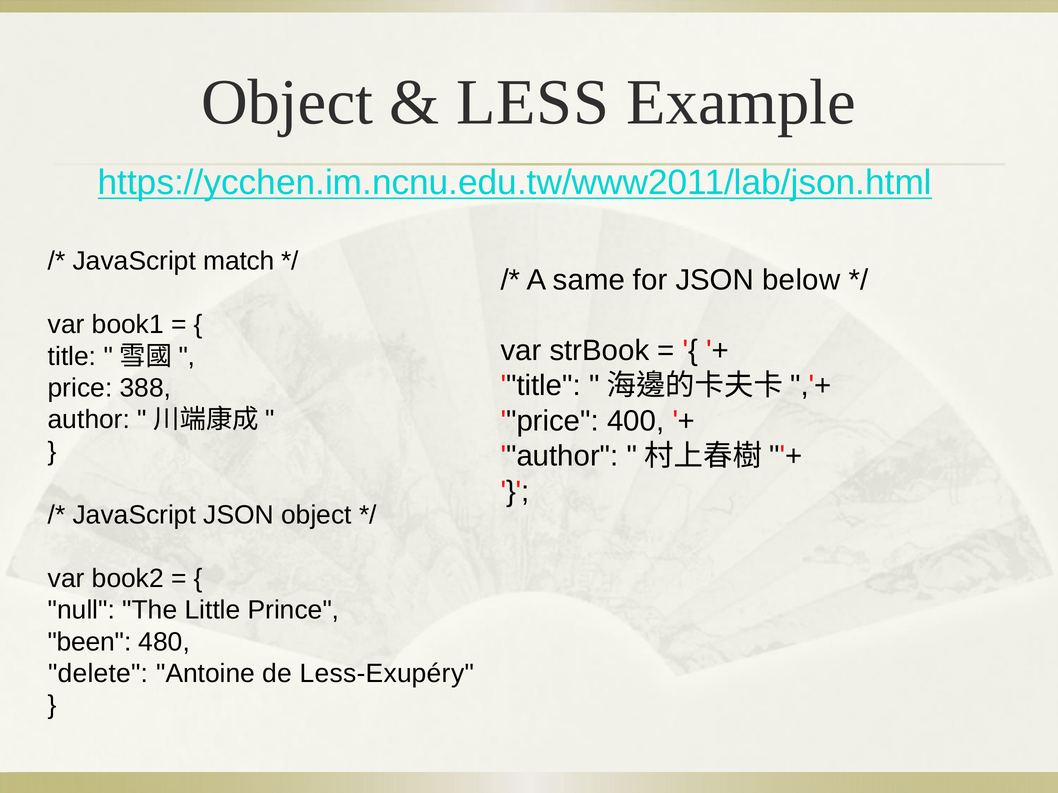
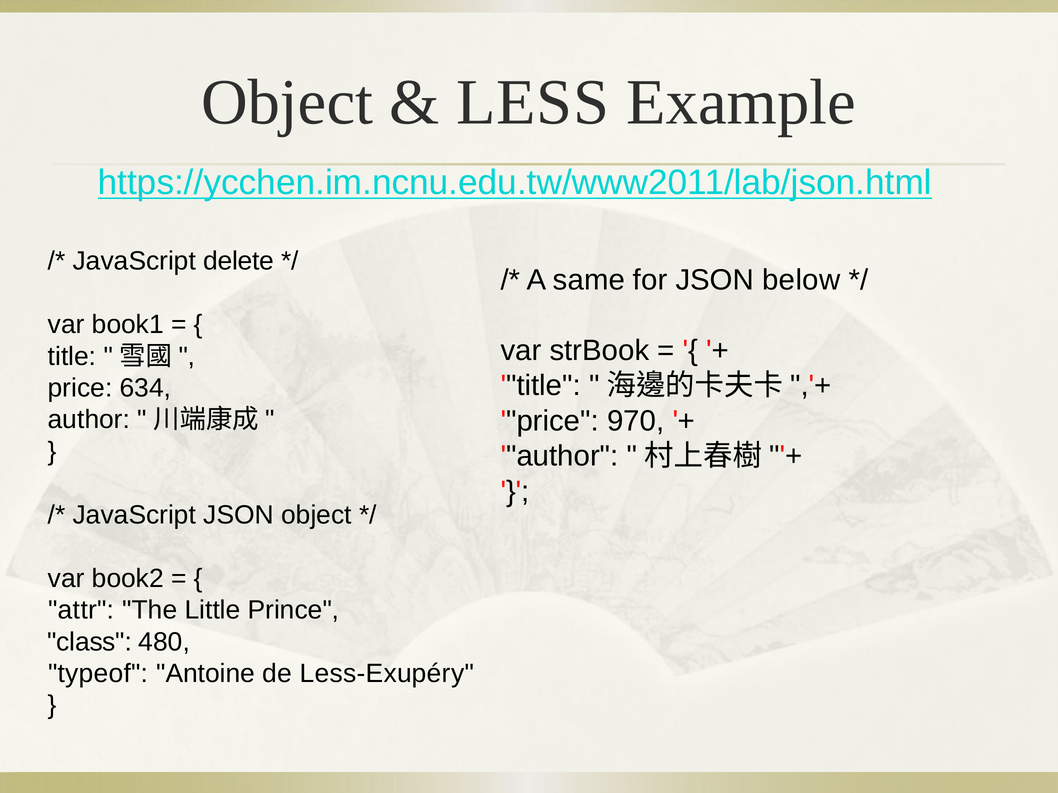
match: match -> delete
388: 388 -> 634
400: 400 -> 970
null: null -> attr
been: been -> class
delete: delete -> typeof
